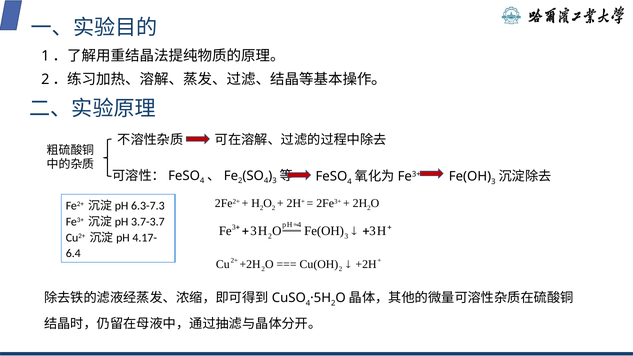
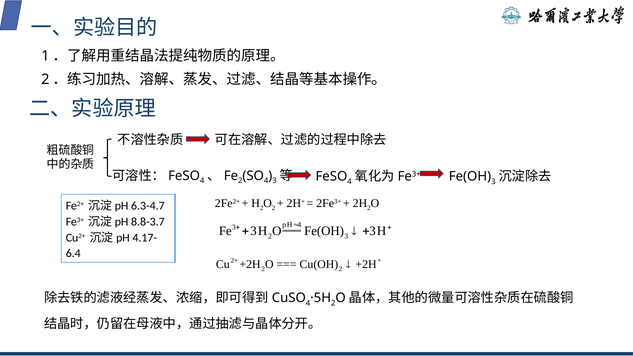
6.3-7.3: 6.3-7.3 -> 6.3-4.7
3.7-3.7: 3.7-3.7 -> 8.8-3.7
